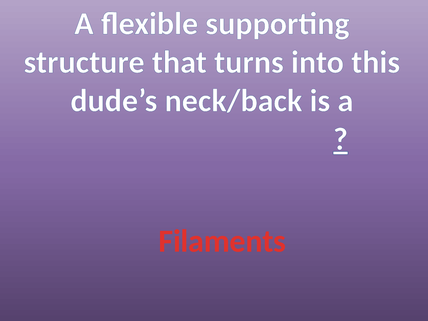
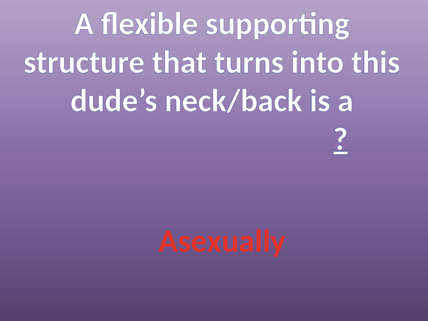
Filaments: Filaments -> Asexually
